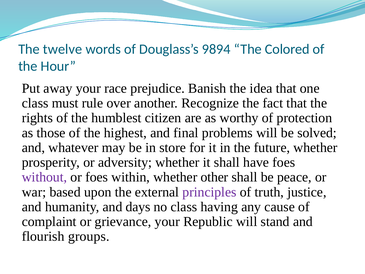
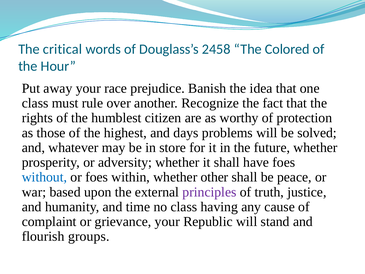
twelve: twelve -> critical
9894: 9894 -> 2458
final: final -> days
without colour: purple -> blue
days: days -> time
